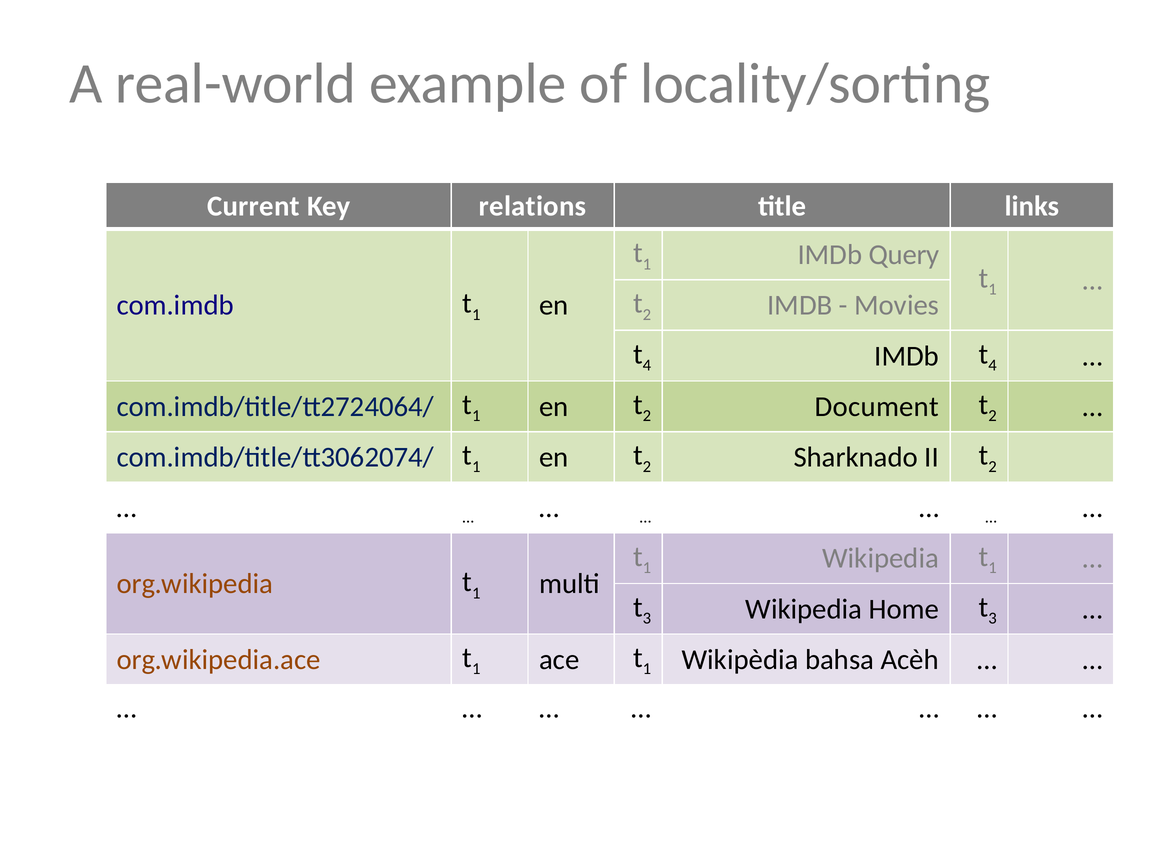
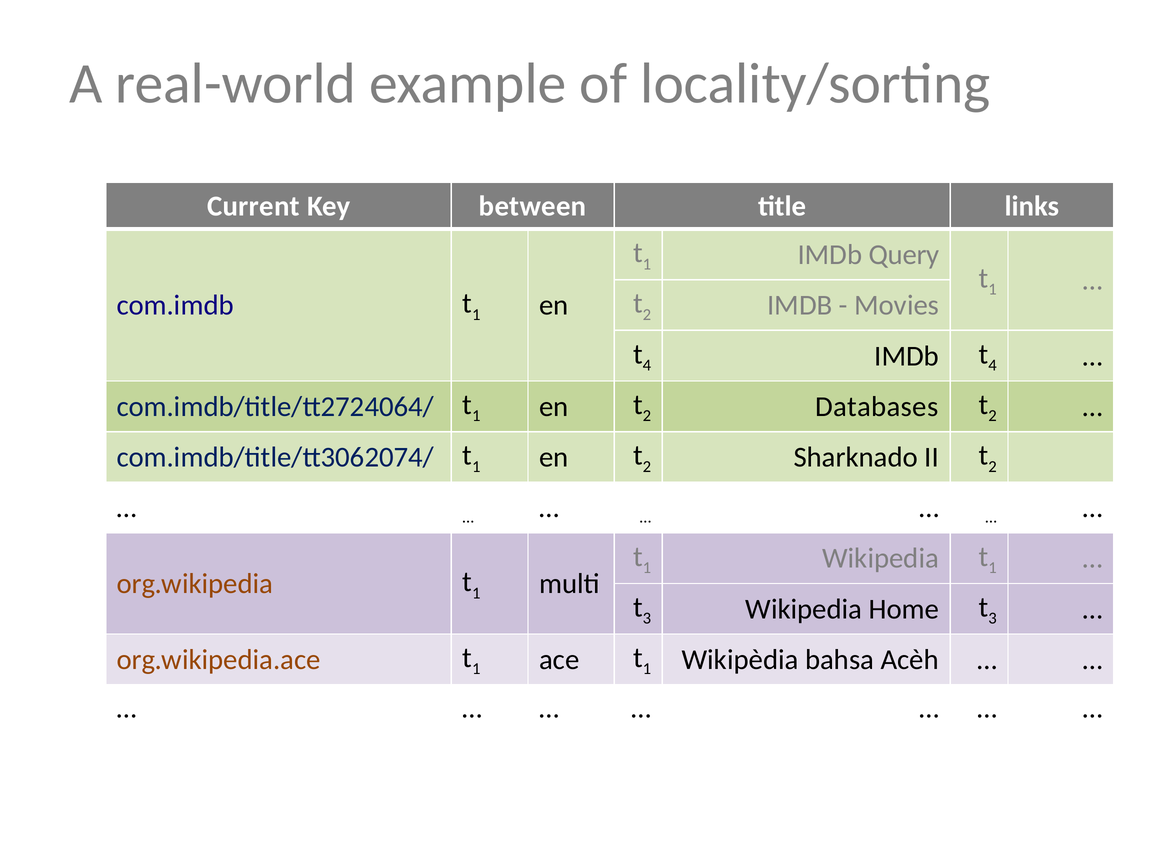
relations: relations -> between
Document: Document -> Databases
